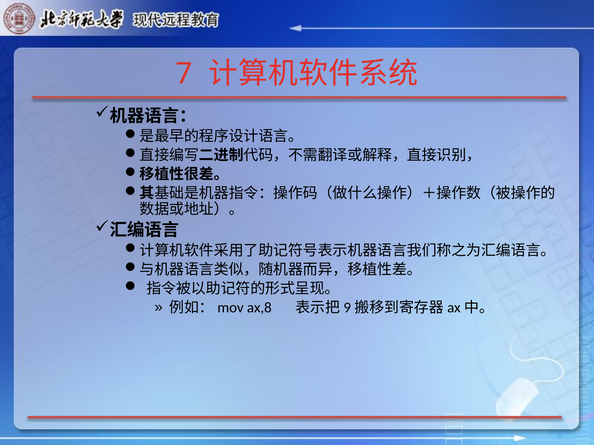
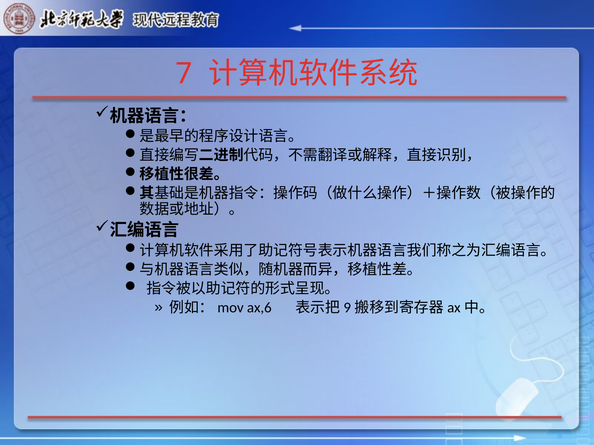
ax,8: ax,8 -> ax,6
